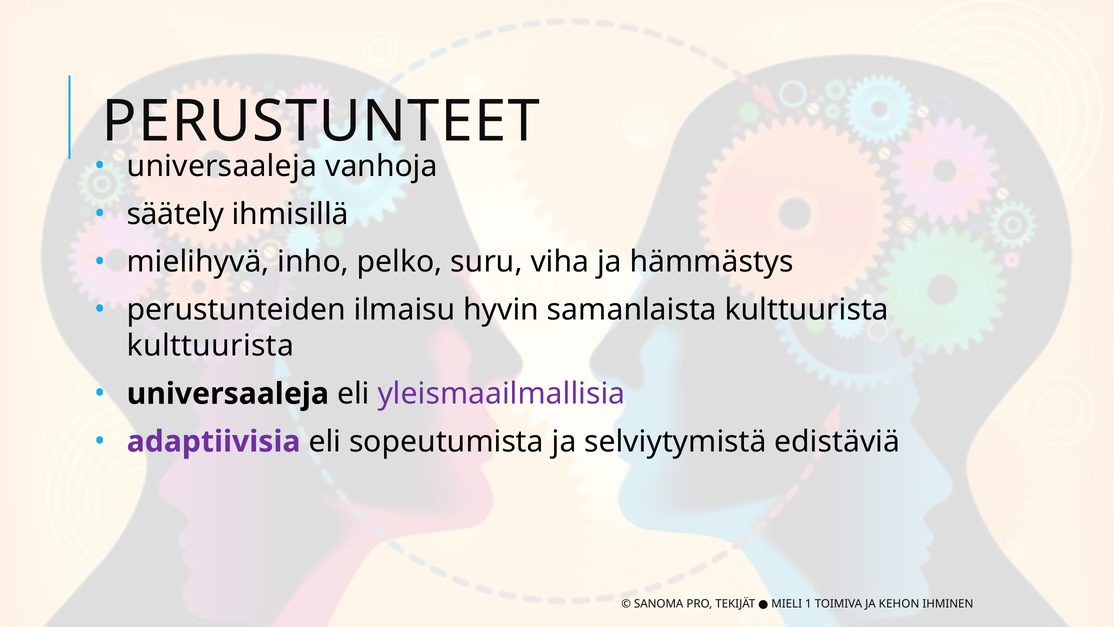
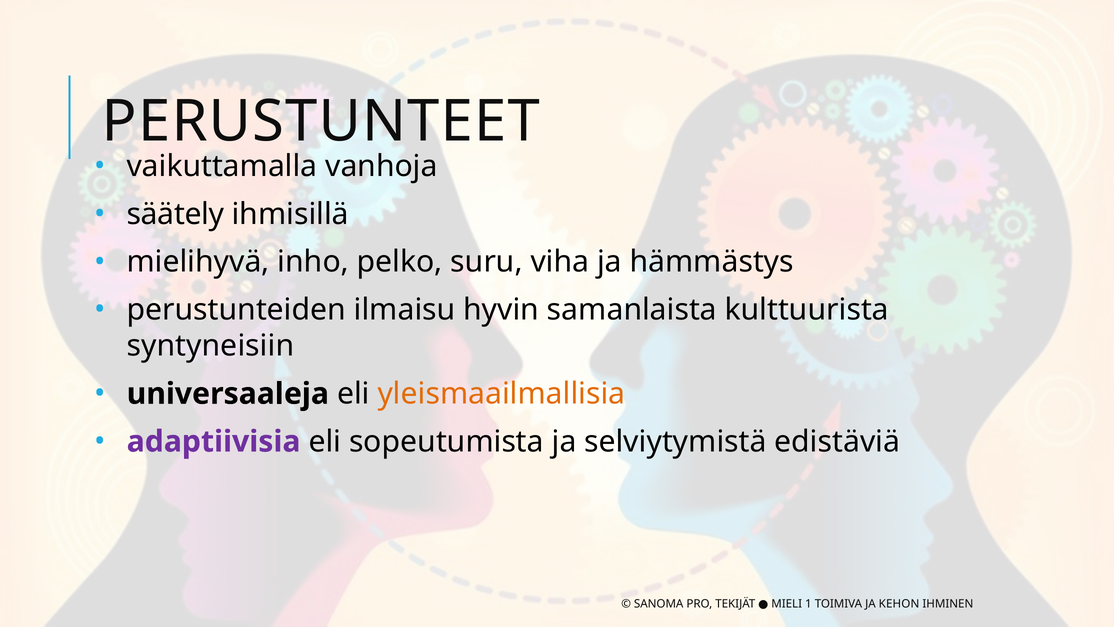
universaaleja at (222, 166): universaaleja -> vaikuttamalla
kulttuurista at (210, 346): kulttuurista -> syntyneisiin
yleismaailmallisia colour: purple -> orange
